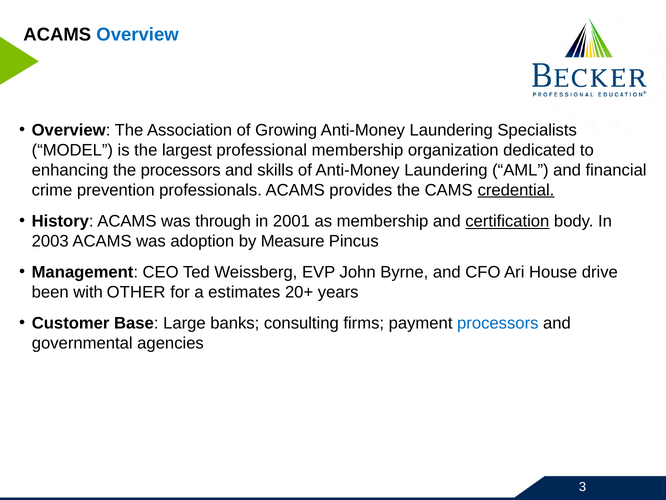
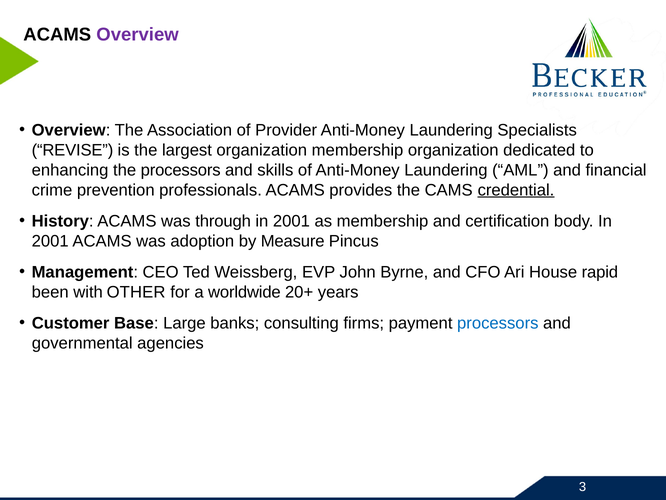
Overview at (138, 35) colour: blue -> purple
Growing: Growing -> Provider
MODEL: MODEL -> REVISE
largest professional: professional -> organization
certification underline: present -> none
2003 at (50, 241): 2003 -> 2001
drive: drive -> rapid
estimates: estimates -> worldwide
